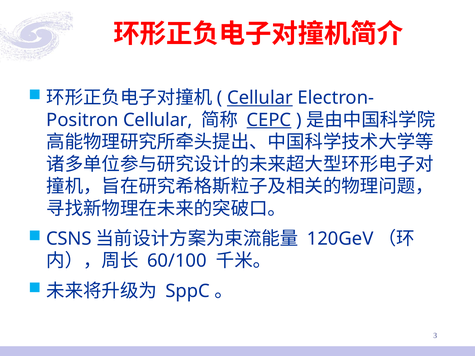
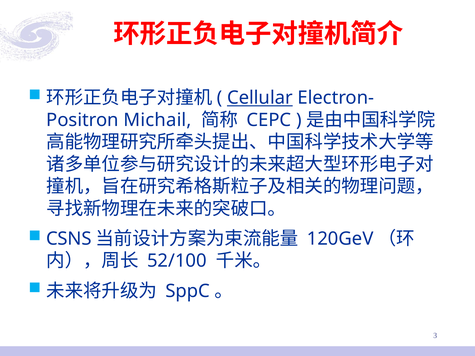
Cellular at (158, 120): Cellular -> Michail
CEPC underline: present -> none
60/100: 60/100 -> 52/100
